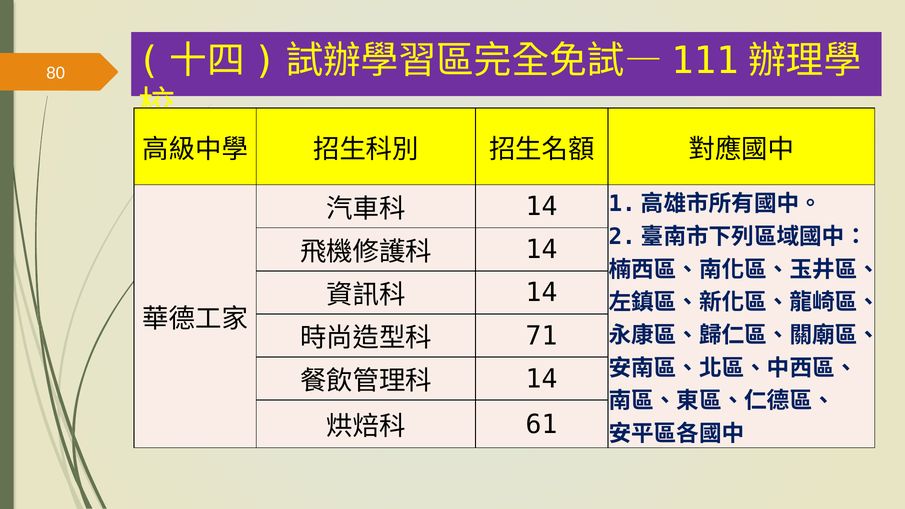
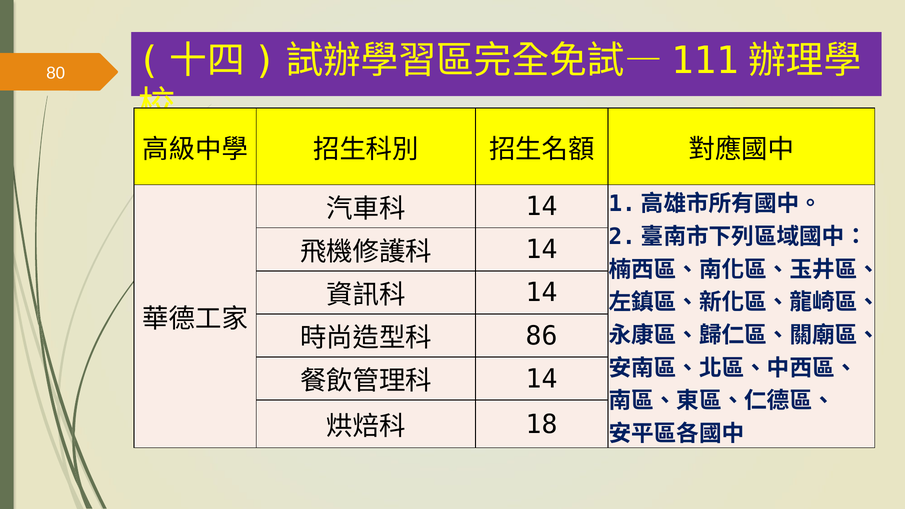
71: 71 -> 86
61: 61 -> 18
